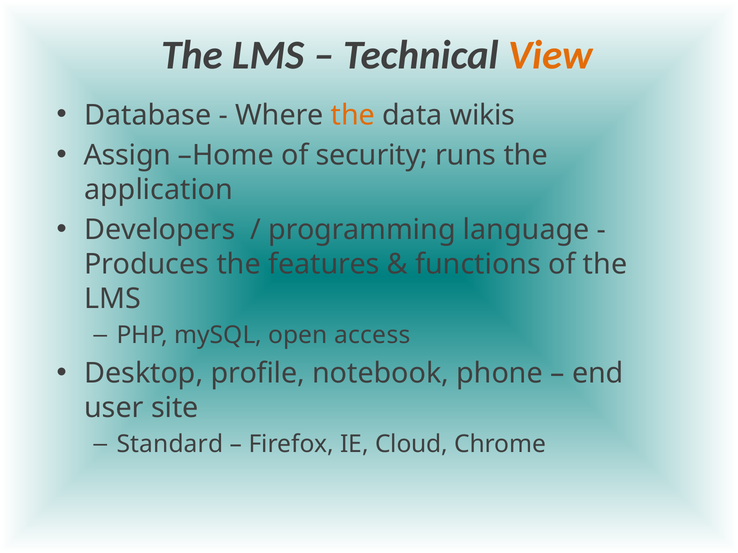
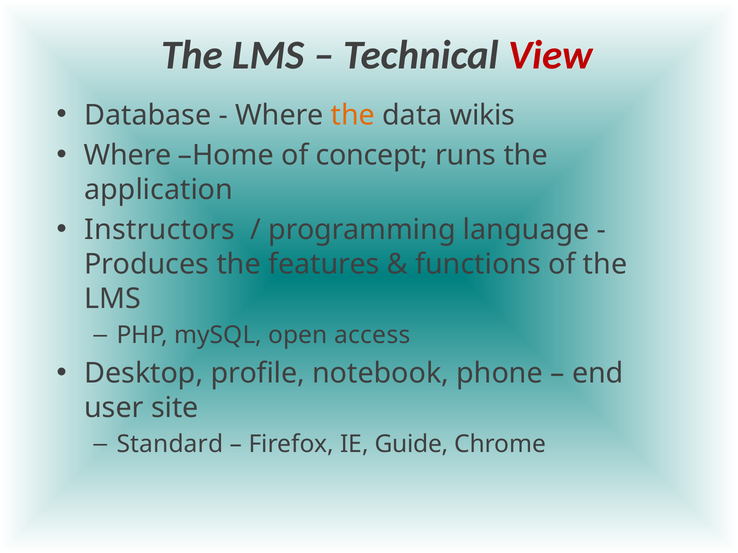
View colour: orange -> red
Assign at (128, 155): Assign -> Where
security: security -> concept
Developers: Developers -> Instructors
Cloud: Cloud -> Guide
